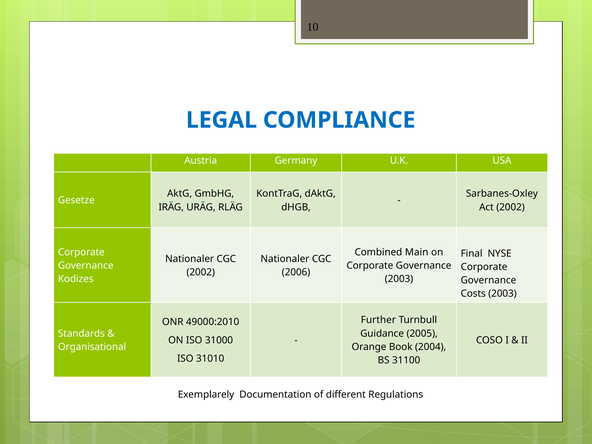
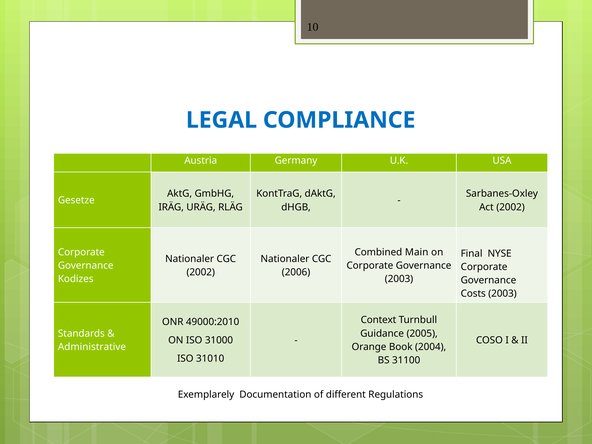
Further: Further -> Context
Organisational: Organisational -> Administrative
